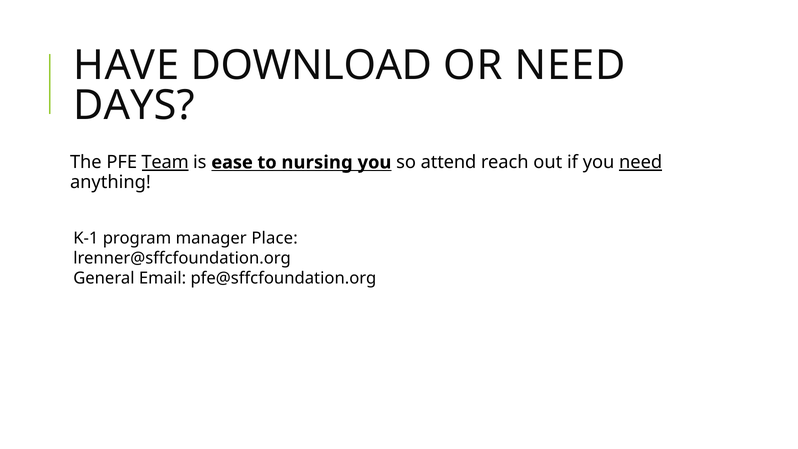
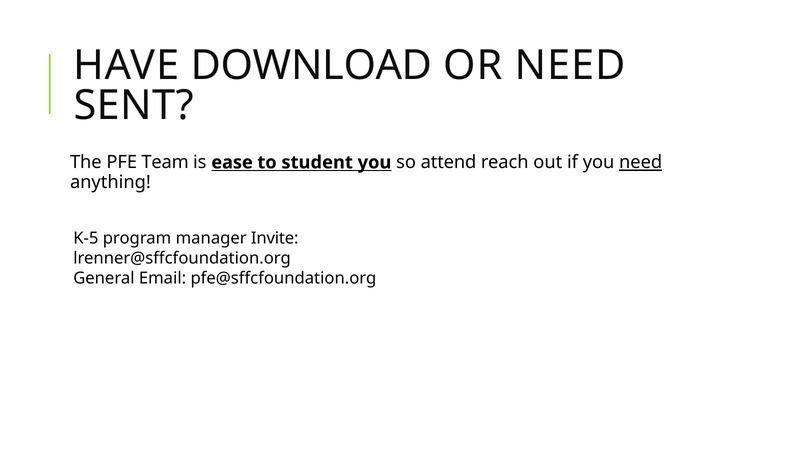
DAYS: DAYS -> SENT
Team underline: present -> none
nursing: nursing -> student
K-1: K-1 -> K-5
Place: Place -> Invite
